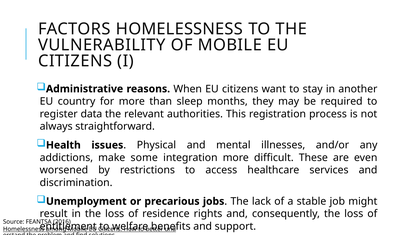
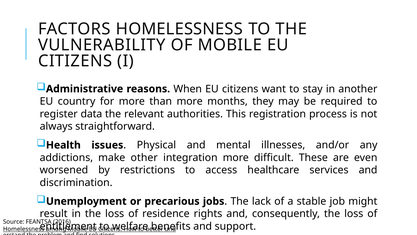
than sleep: sleep -> more
some: some -> other
